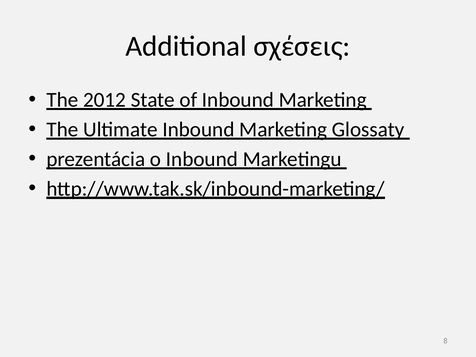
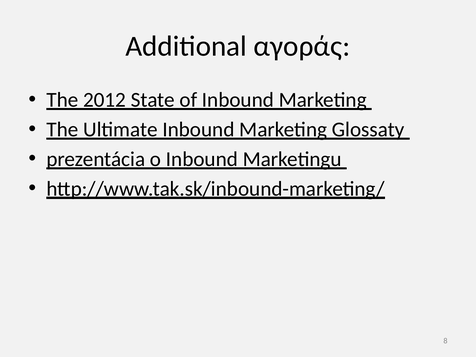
σχέσεις: σχέσεις -> αγοράς
